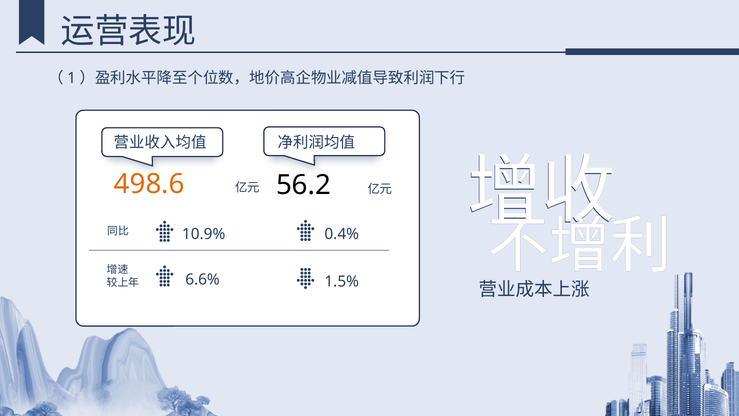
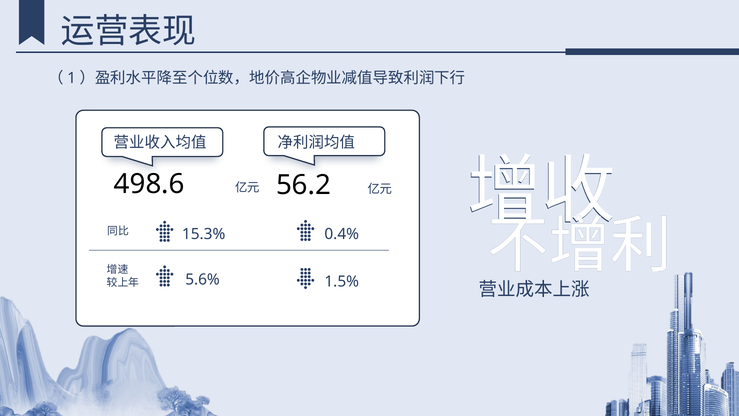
498.6 colour: orange -> black
10.9%: 10.9% -> 15.3%
6.6%: 6.6% -> 5.6%
